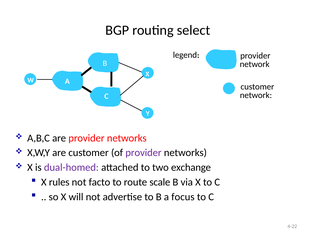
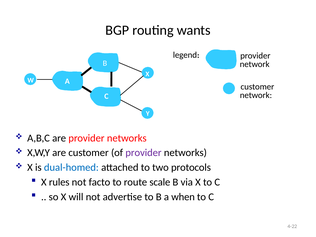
select: select -> wants
dual-homed colour: purple -> blue
exchange: exchange -> protocols
focus: focus -> when
